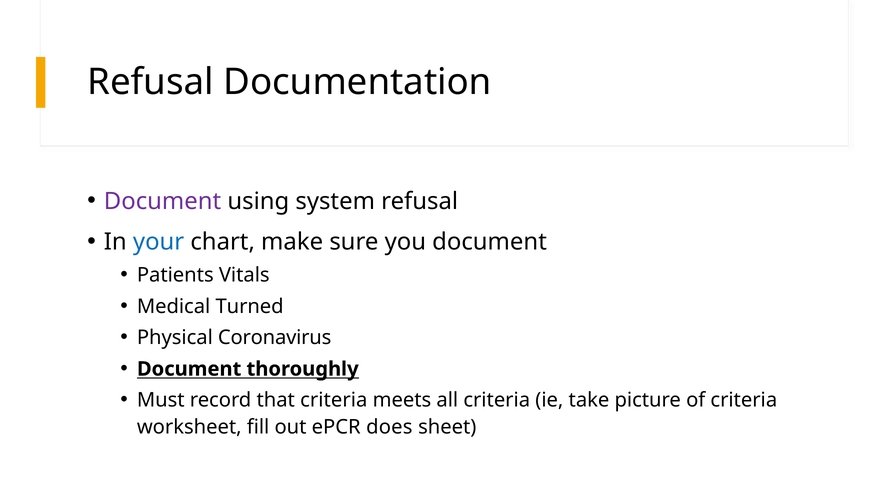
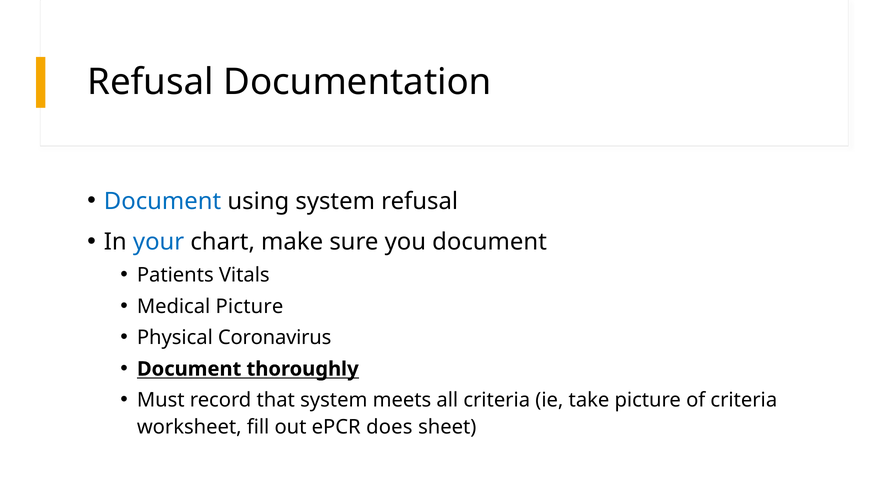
Document at (163, 201) colour: purple -> blue
Medical Turned: Turned -> Picture
that criteria: criteria -> system
